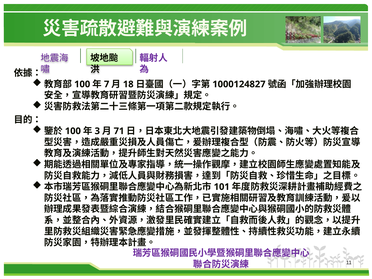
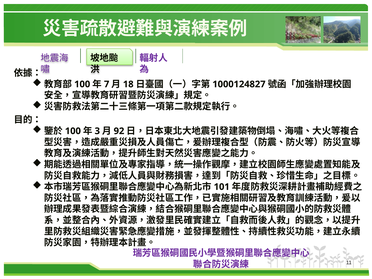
71: 71 -> 92
